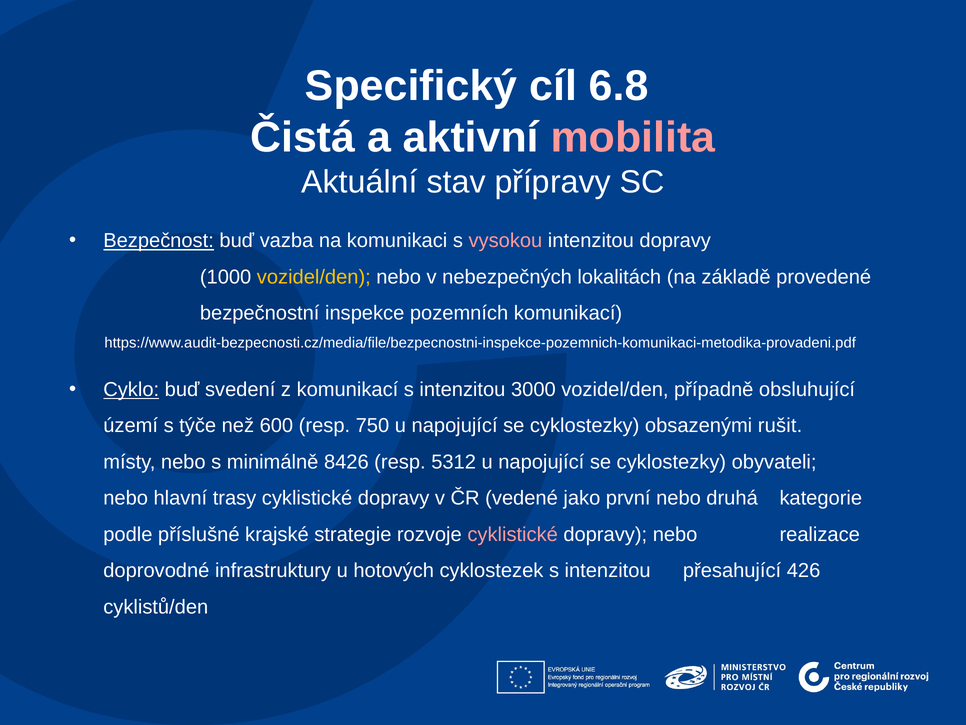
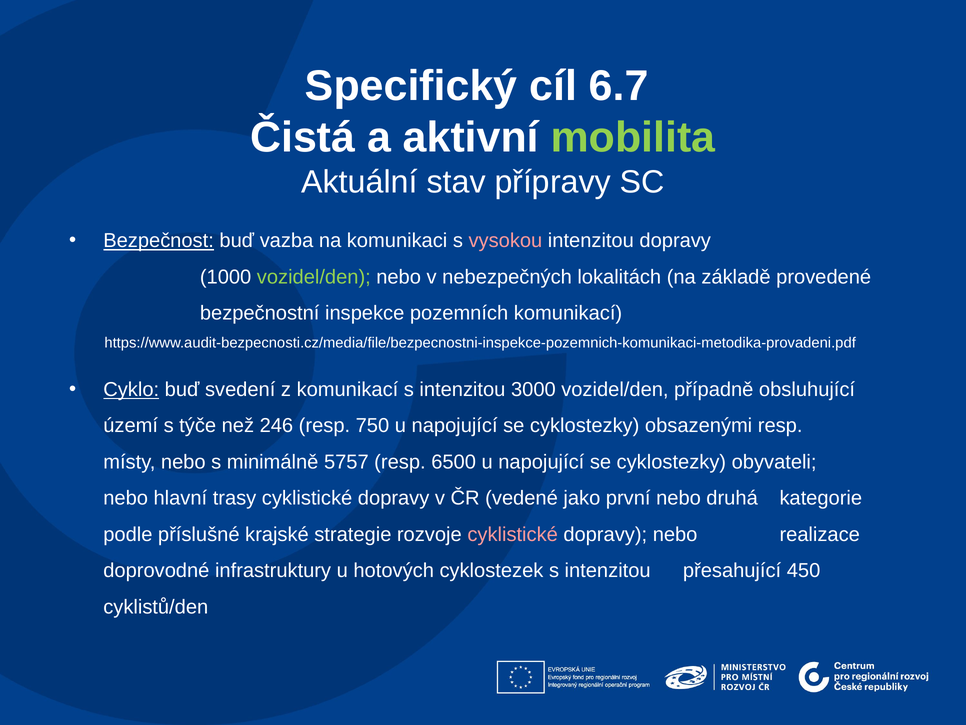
6.8: 6.8 -> 6.7
mobilita colour: pink -> light green
vozidel/den at (314, 277) colour: yellow -> light green
600: 600 -> 246
obsazenými rušit: rušit -> resp
8426: 8426 -> 5757
5312: 5312 -> 6500
426: 426 -> 450
